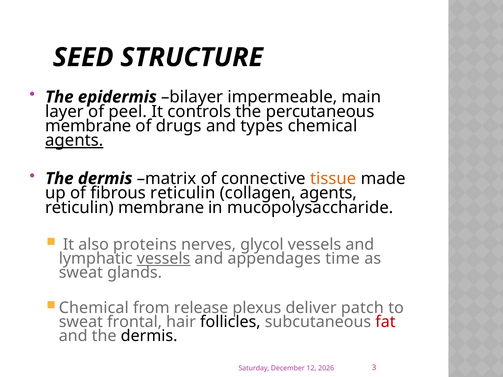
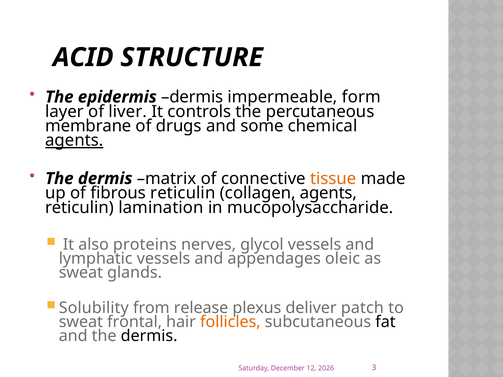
SEED: SEED -> ACID
epidermis bilayer: bilayer -> dermis
main: main -> form
peel: peel -> liver
types: types -> some
reticulin membrane: membrane -> lamination
vessels at (164, 259) underline: present -> none
time: time -> oleic
Chemical at (94, 308): Chemical -> Solubility
follicles colour: black -> orange
fat colour: red -> black
